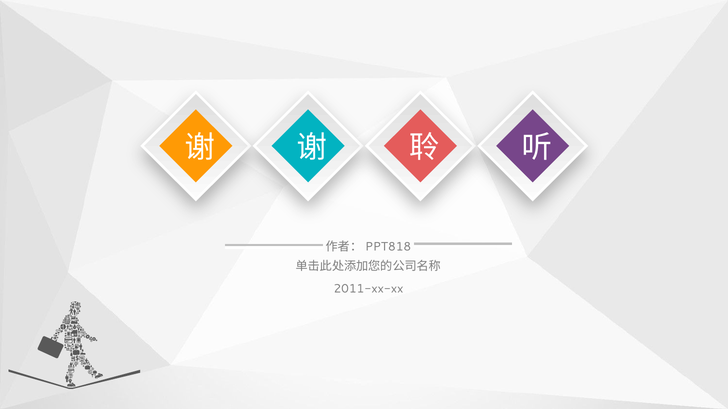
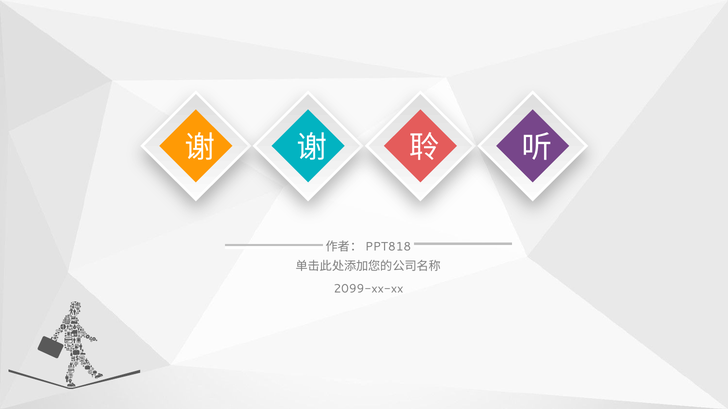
2011-xx-xx: 2011-xx-xx -> 2099-xx-xx
